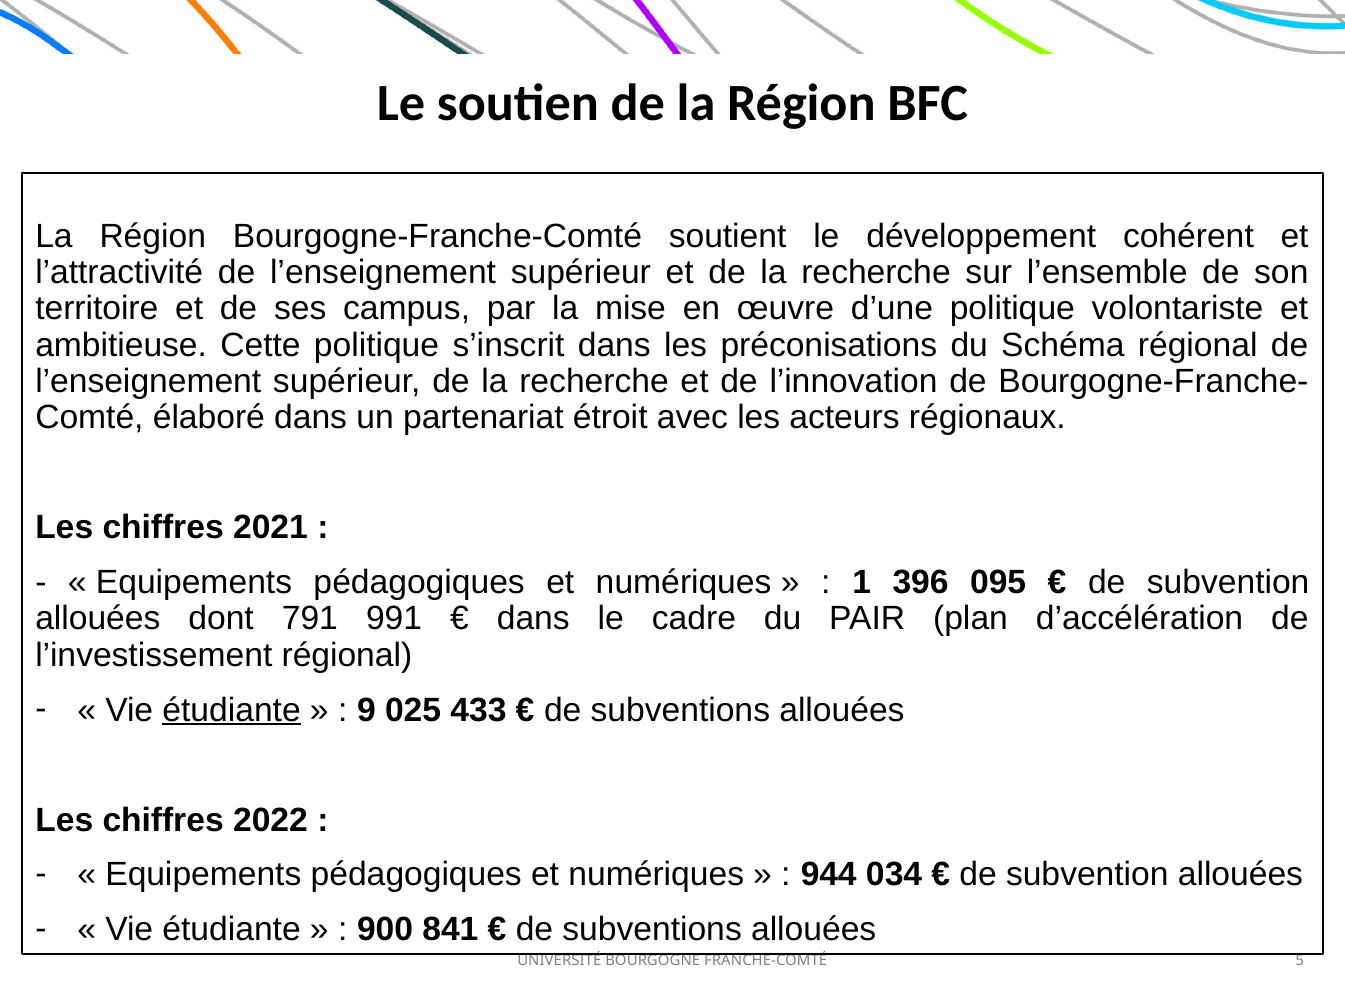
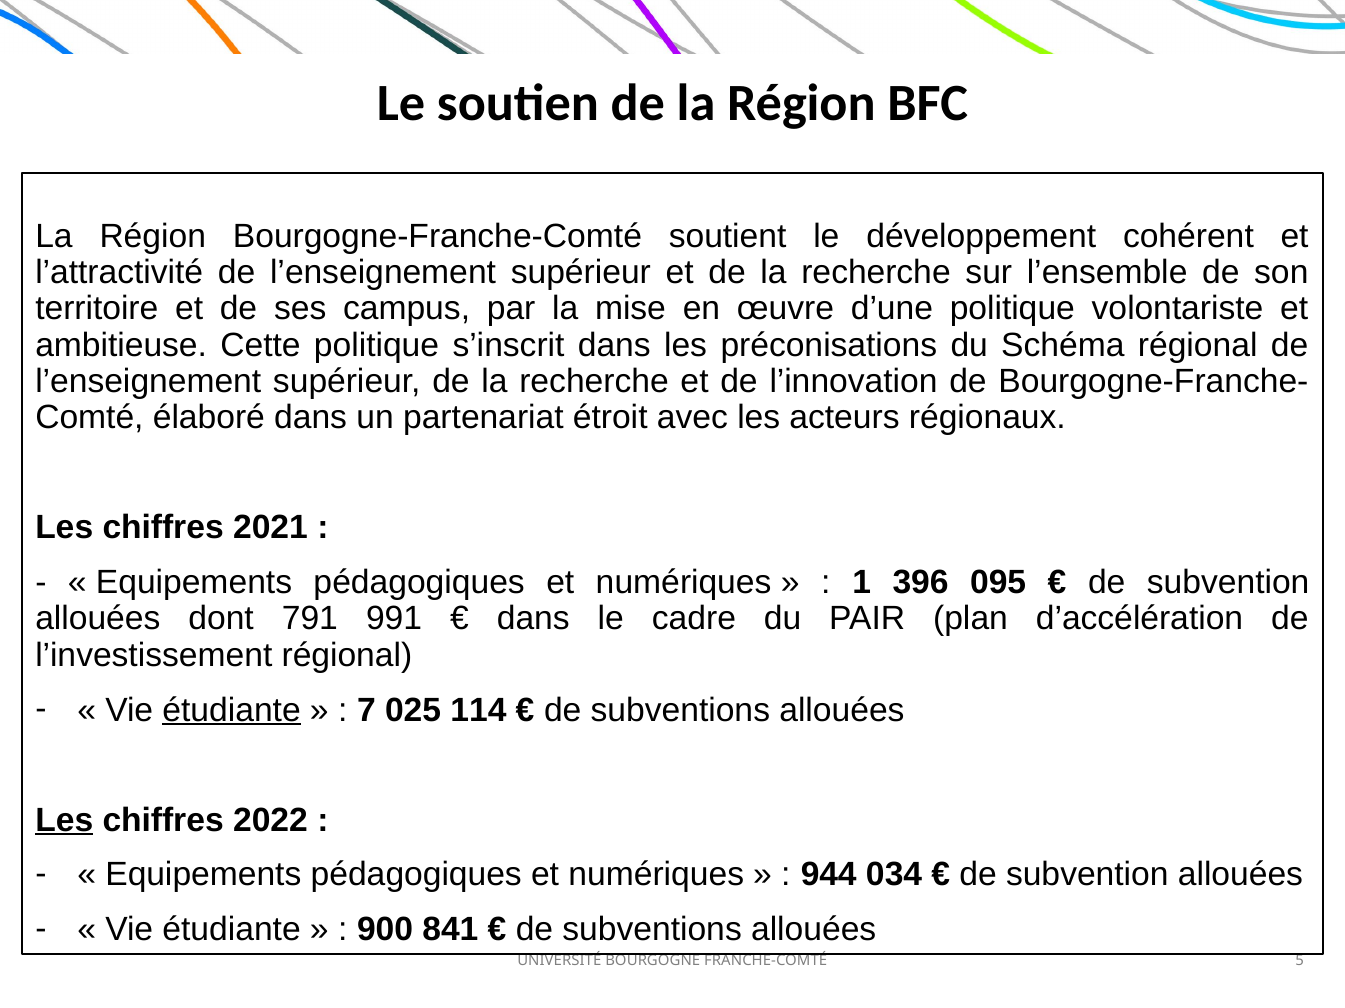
9: 9 -> 7
433: 433 -> 114
Les at (64, 821) underline: none -> present
